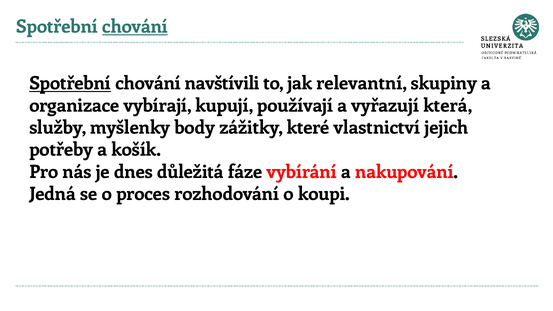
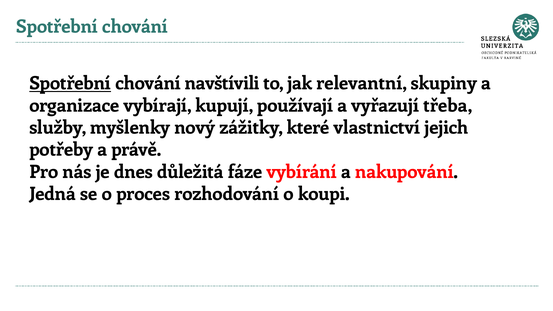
chování at (135, 27) underline: present -> none
která: která -> třeba
body: body -> nový
košík: košík -> právě
